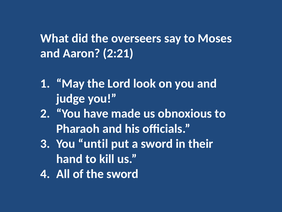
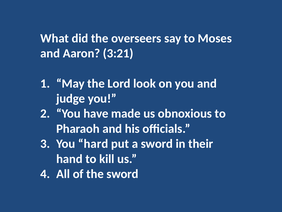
2:21: 2:21 -> 3:21
until: until -> hard
